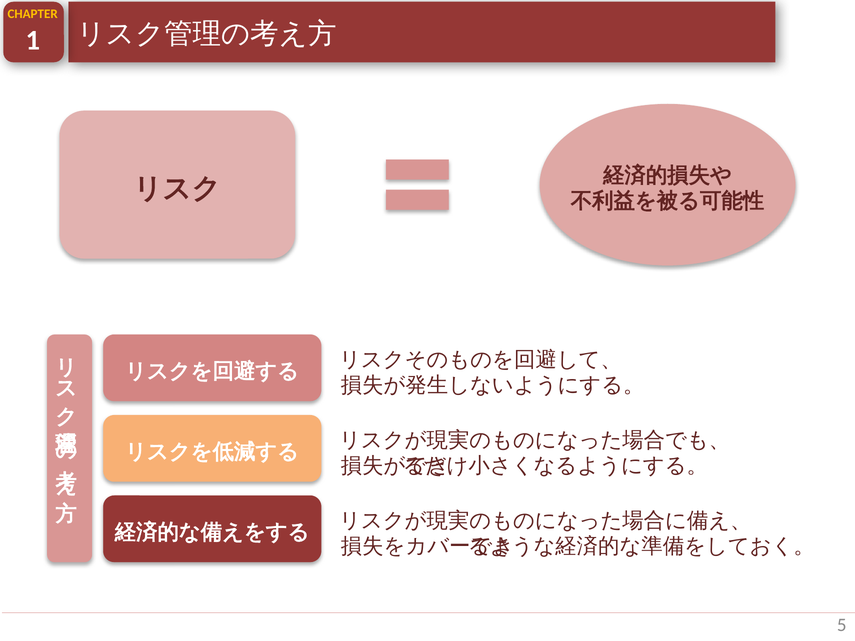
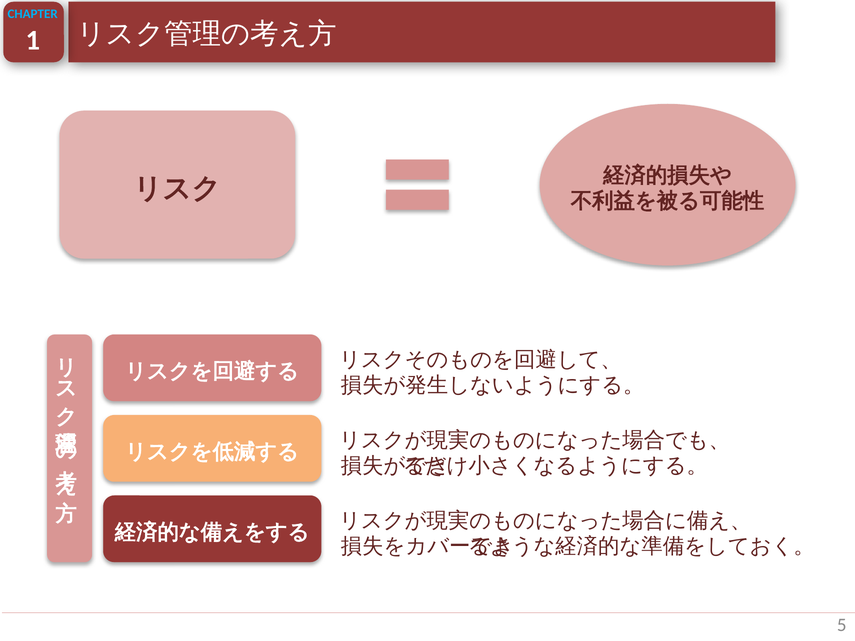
CHAPTER colour: yellow -> light blue
